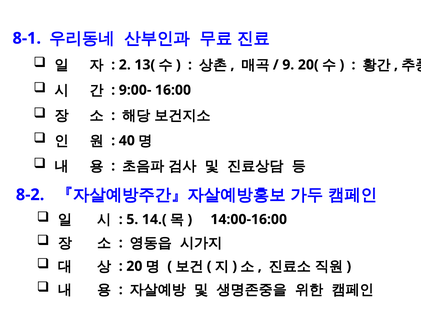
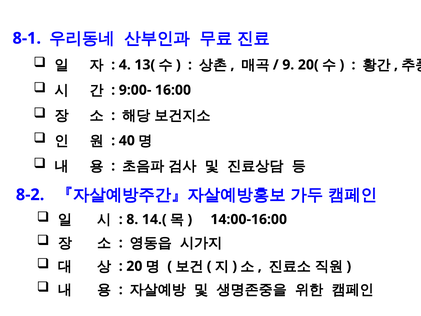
2: 2 -> 4
5: 5 -> 8
